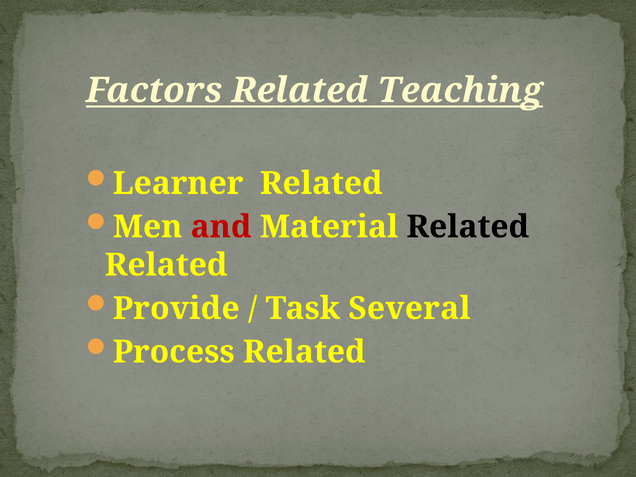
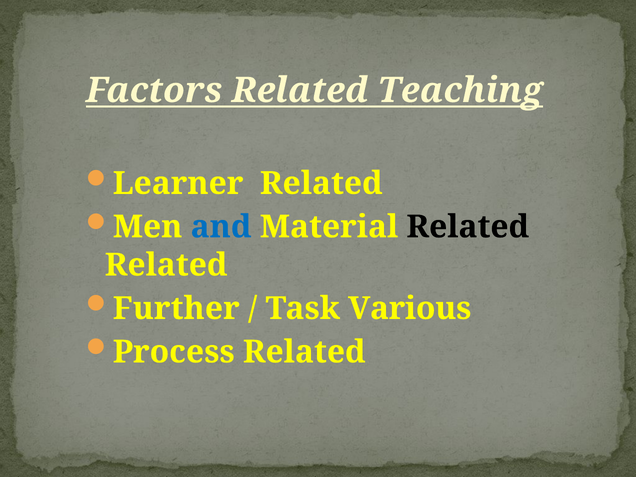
and colour: red -> blue
Provide: Provide -> Further
Several: Several -> Various
